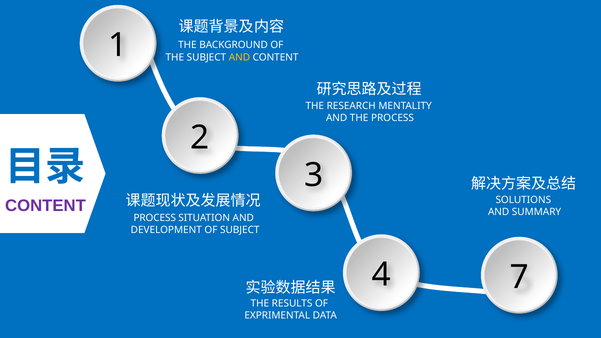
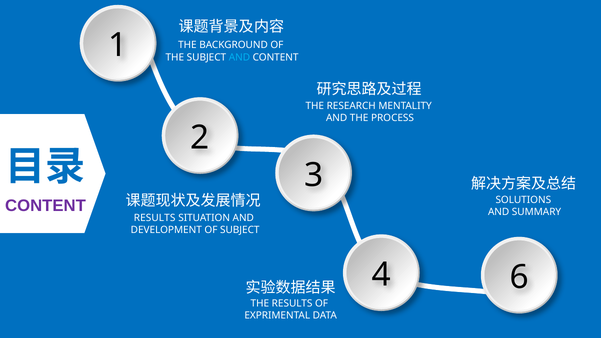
AND at (239, 57) colour: yellow -> light blue
PROCESS at (155, 218): PROCESS -> RESULTS
7: 7 -> 6
